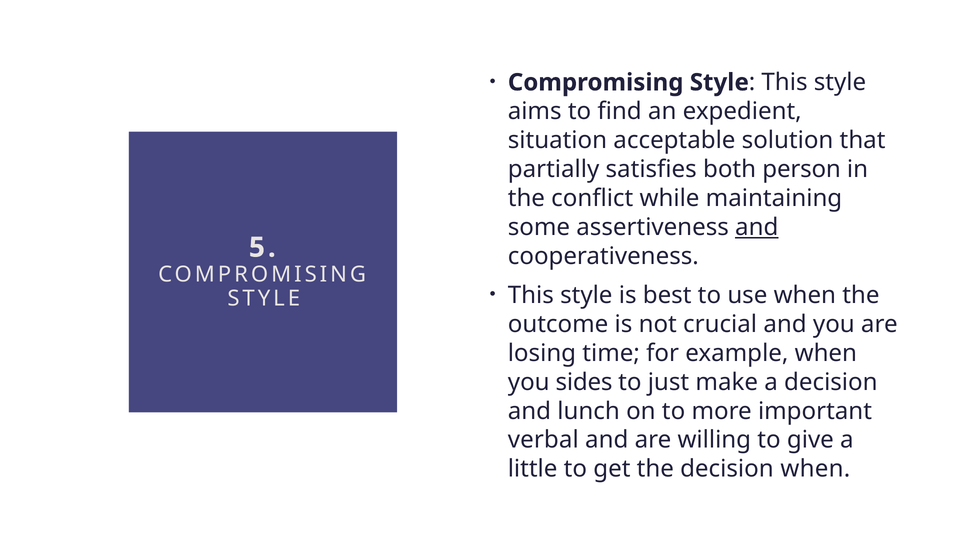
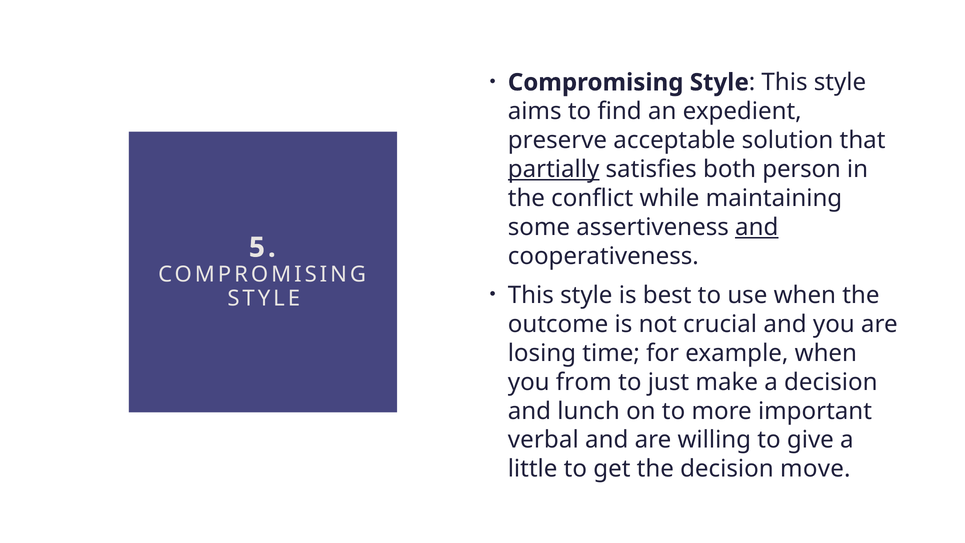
situation: situation -> preserve
partially underline: none -> present
sides: sides -> from
decision when: when -> move
